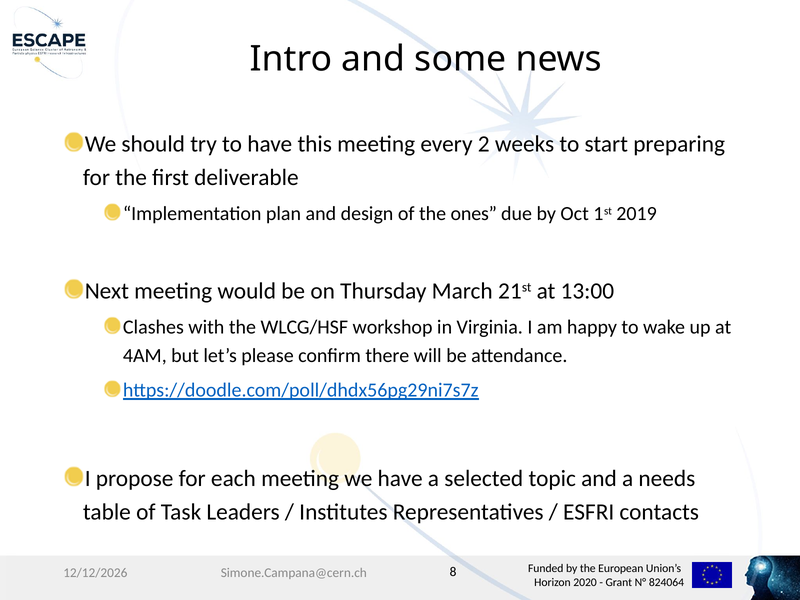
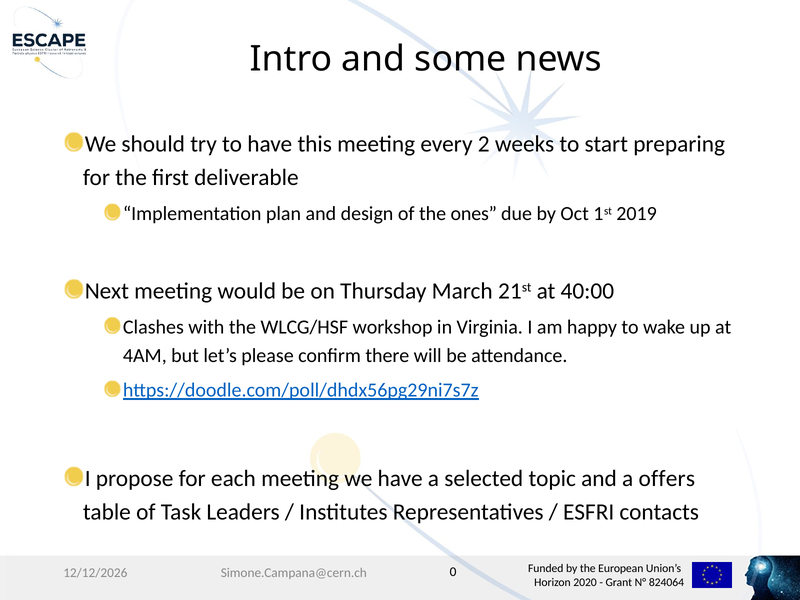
13:00: 13:00 -> 40:00
needs: needs -> offers
8: 8 -> 0
